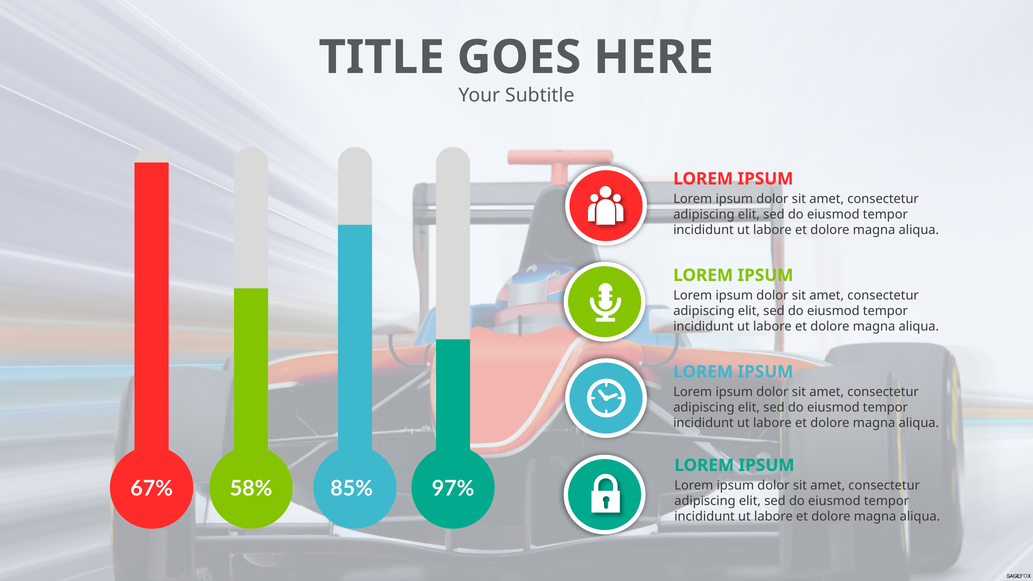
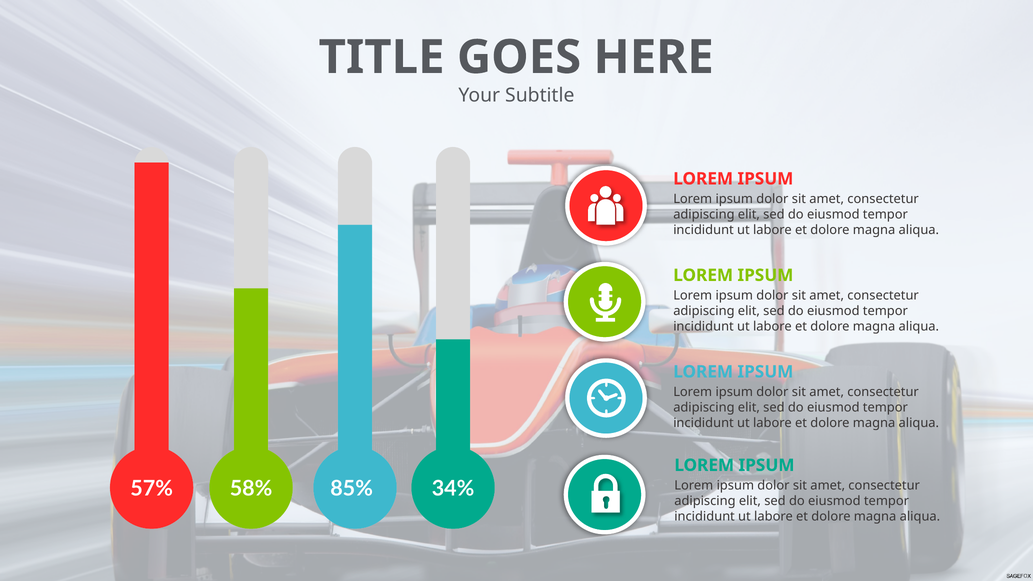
67%: 67% -> 57%
97%: 97% -> 34%
